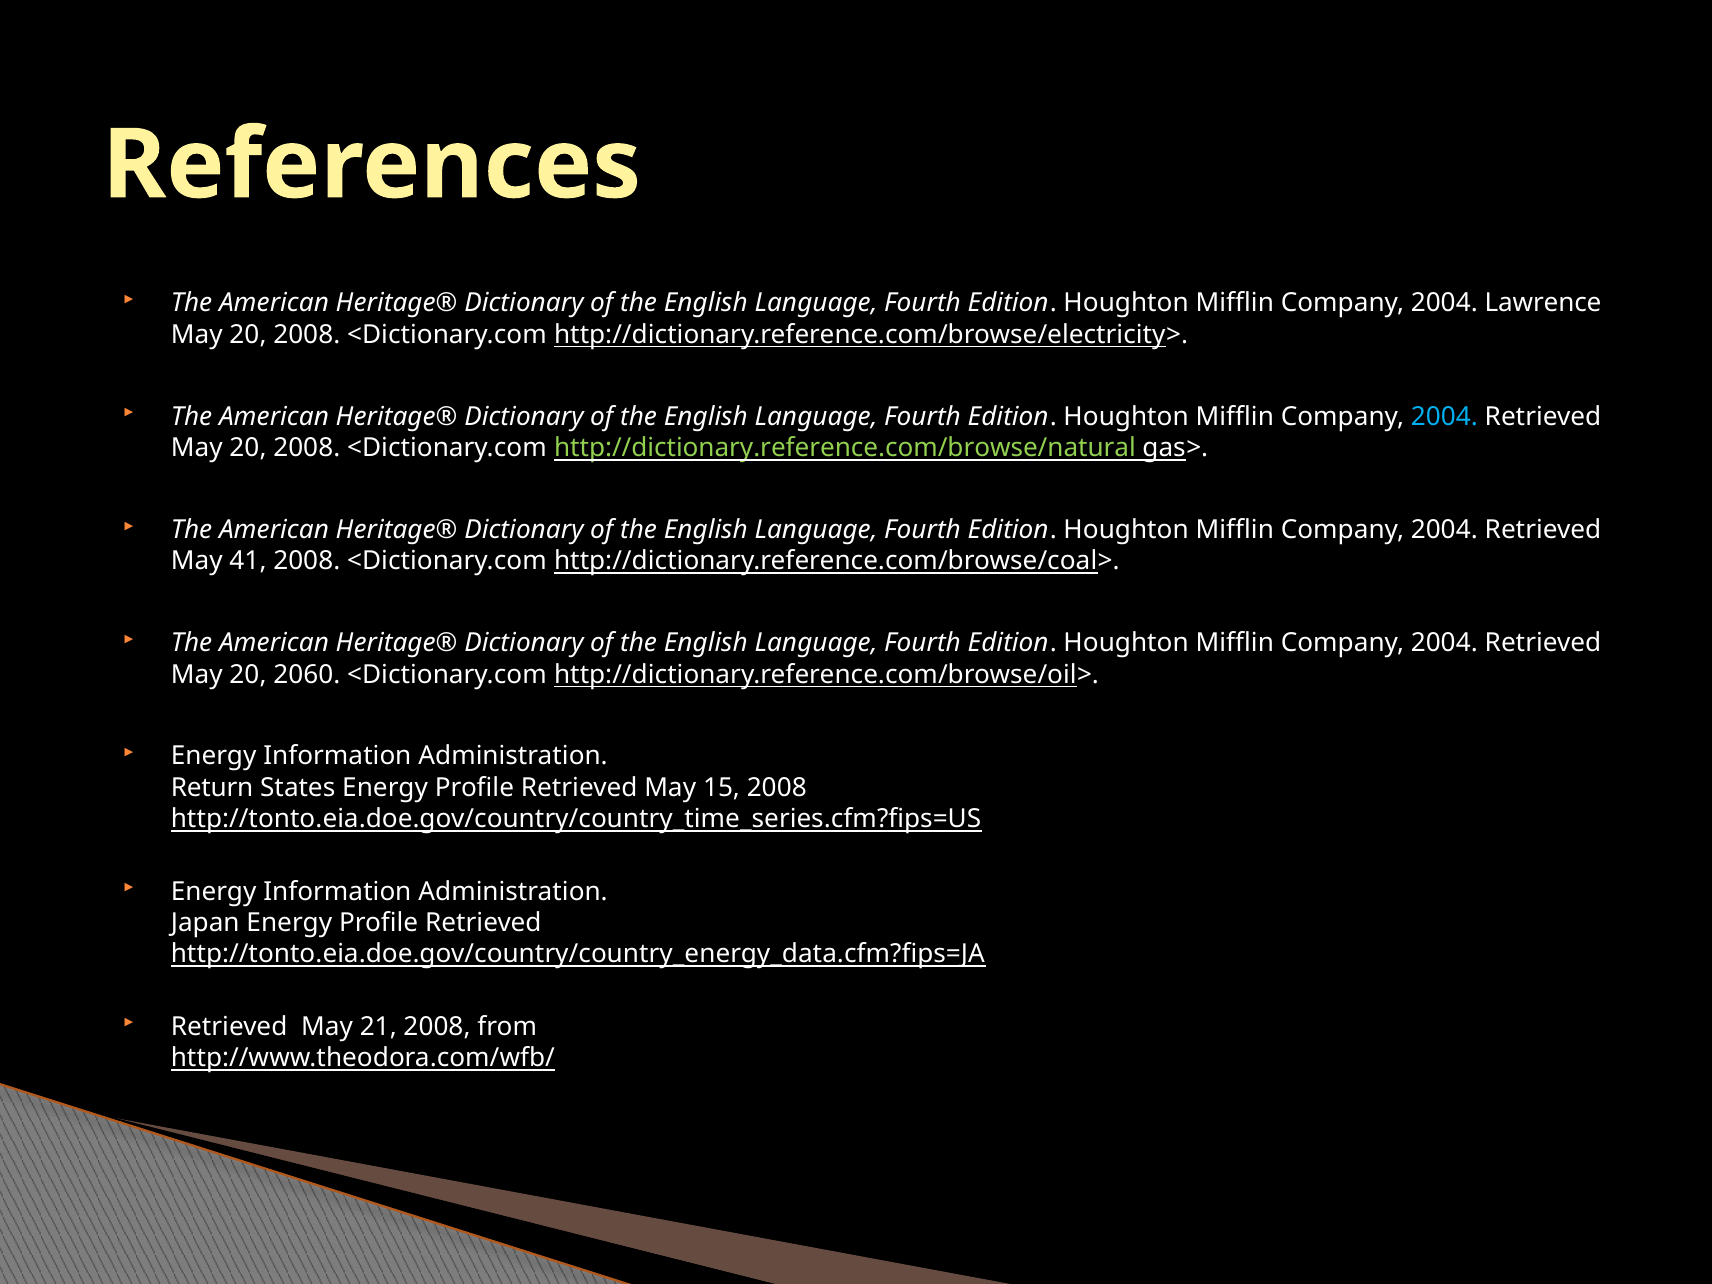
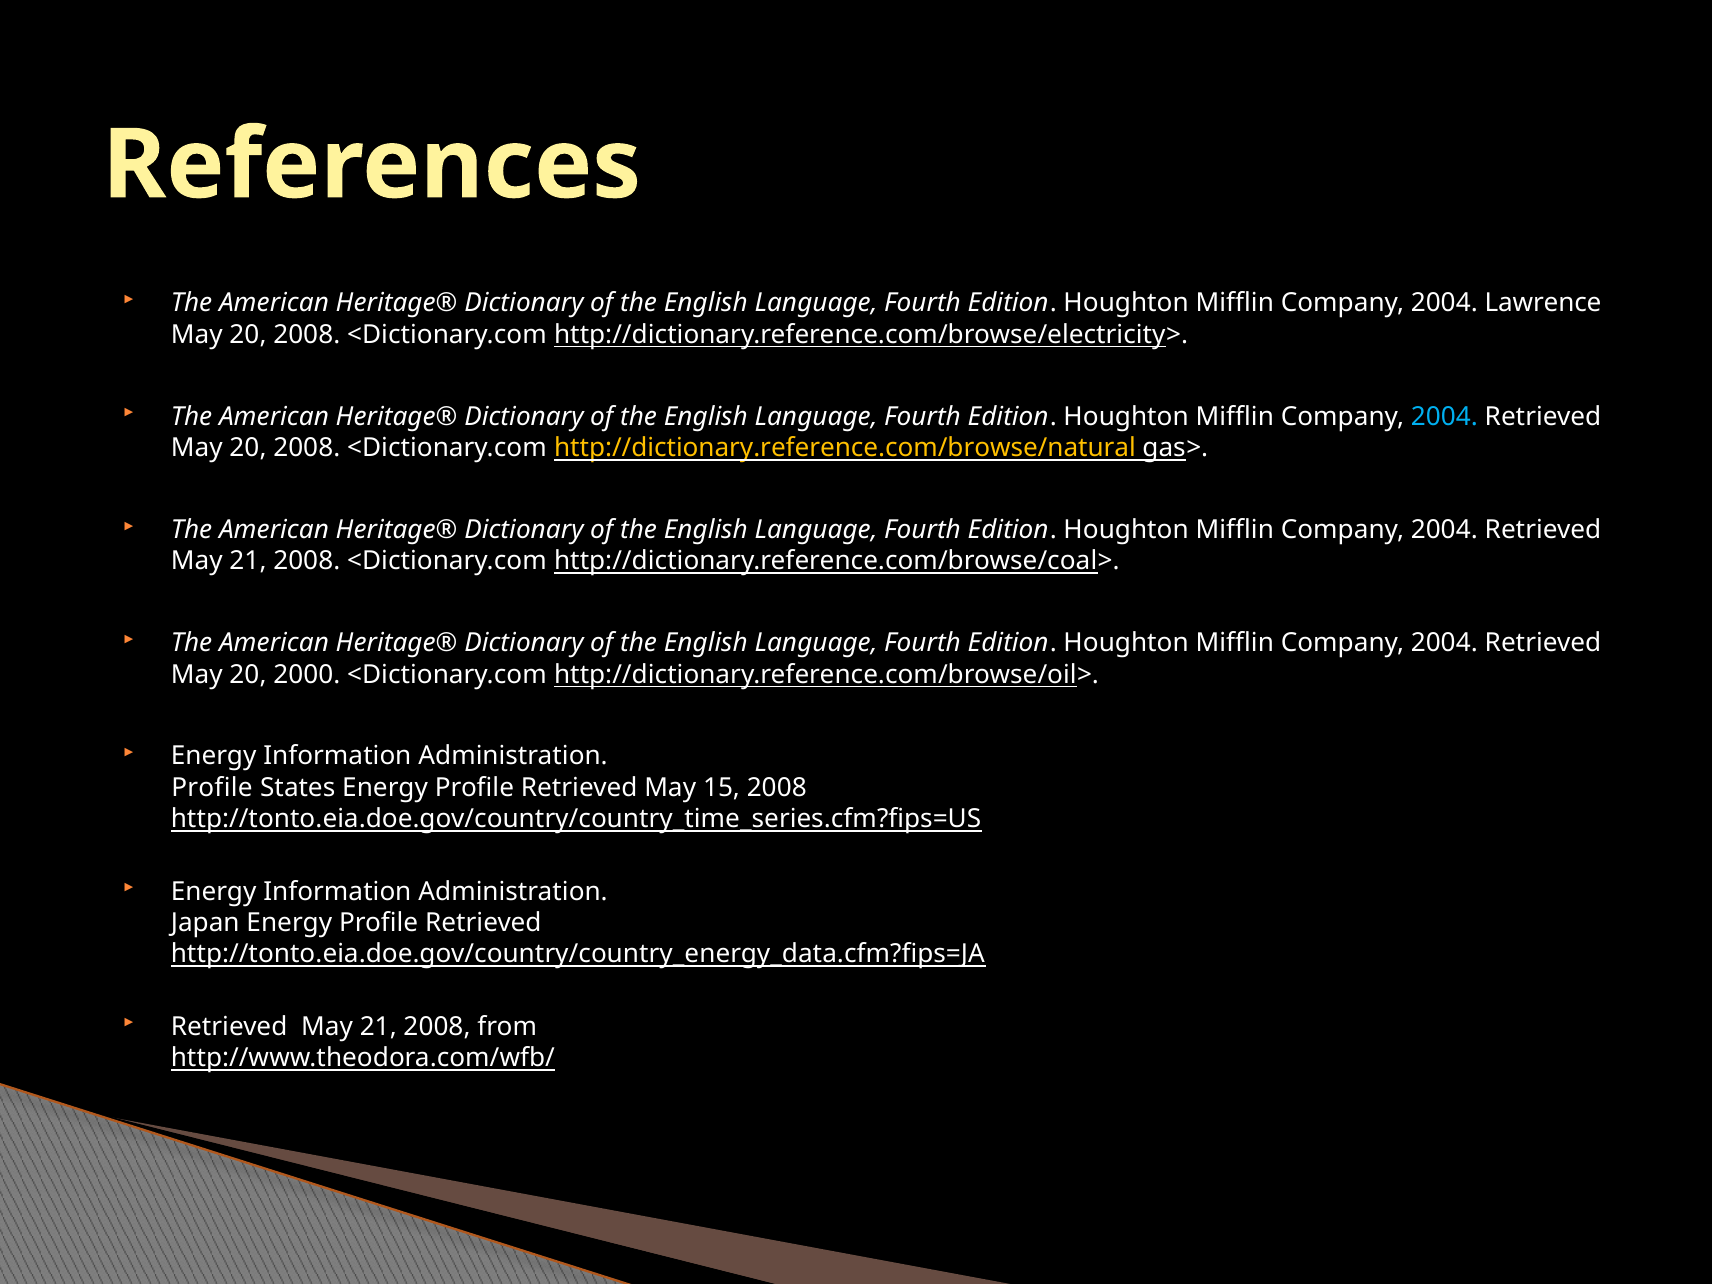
http://dictionary.reference.com/browse/natural colour: light green -> yellow
41 at (248, 561): 41 -> 21
2060: 2060 -> 2000
Return at (212, 788): Return -> Profile
